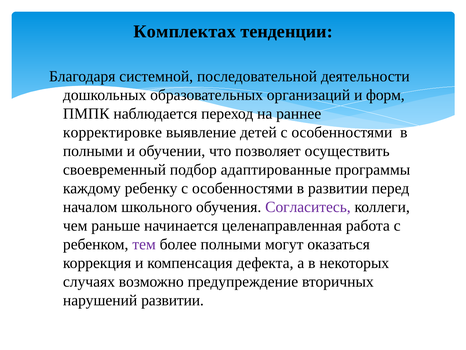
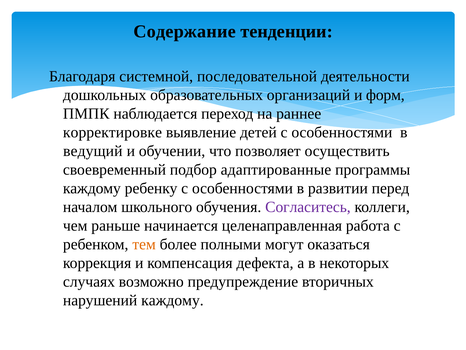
Комплектах: Комплектах -> Содержание
полными at (93, 151): полными -> ведущий
тем colour: purple -> orange
нарушений развитии: развитии -> каждому
